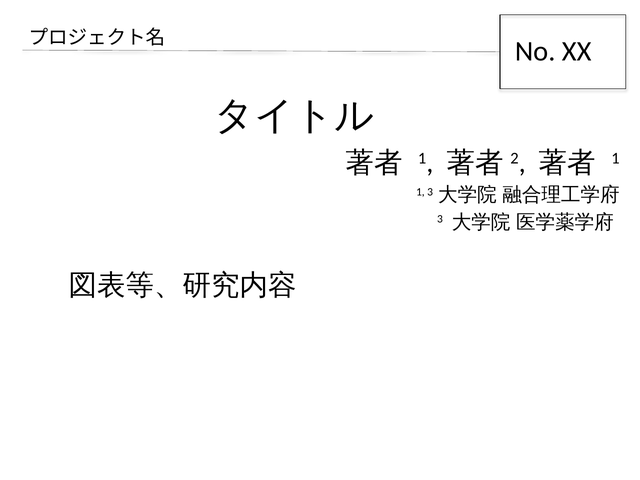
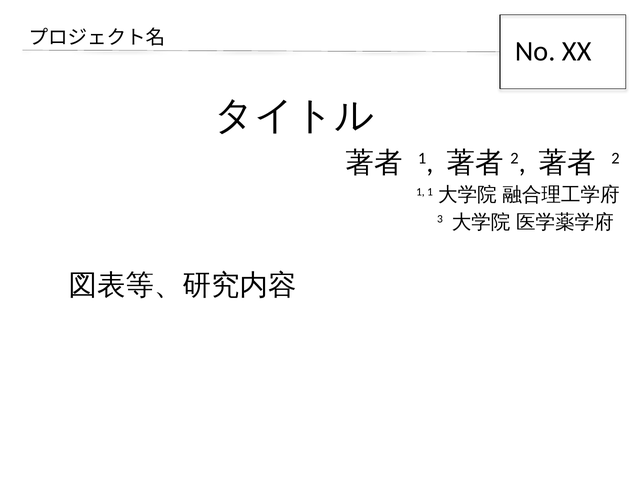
1 at (615, 158): 1 -> 2
1 3: 3 -> 1
